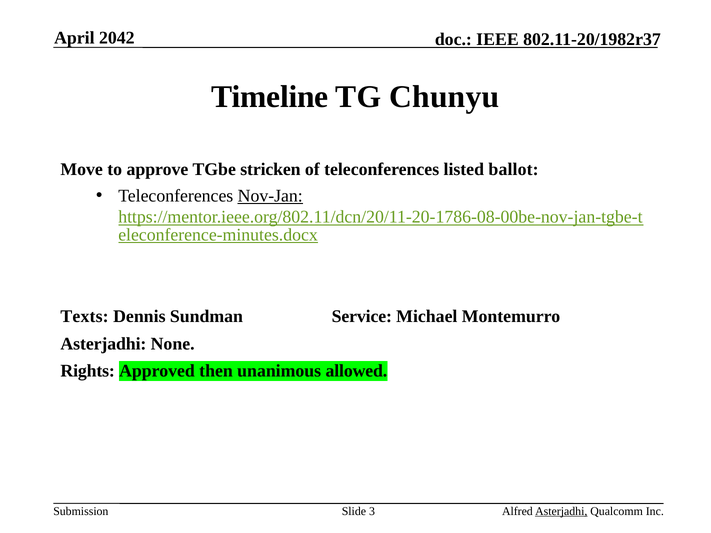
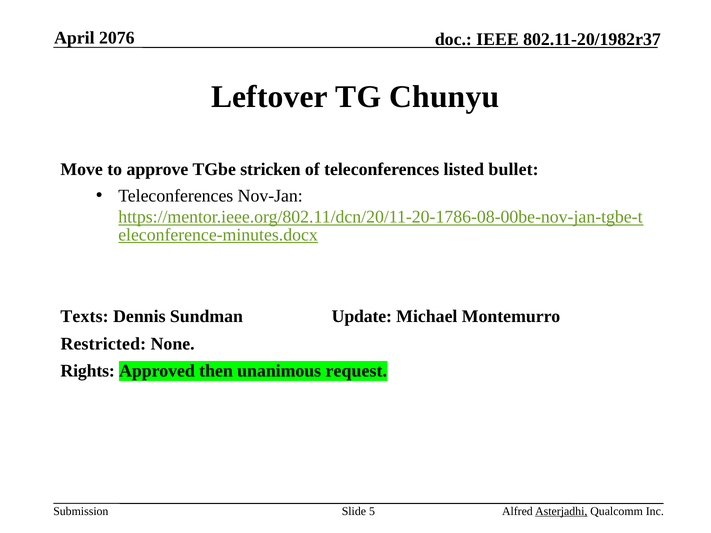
2042: 2042 -> 2076
Timeline: Timeline -> Leftover
ballot: ballot -> bullet
Nov-Jan underline: present -> none
Service: Service -> Update
Asterjadhi at (103, 344): Asterjadhi -> Restricted
allowed: allowed -> request
3: 3 -> 5
